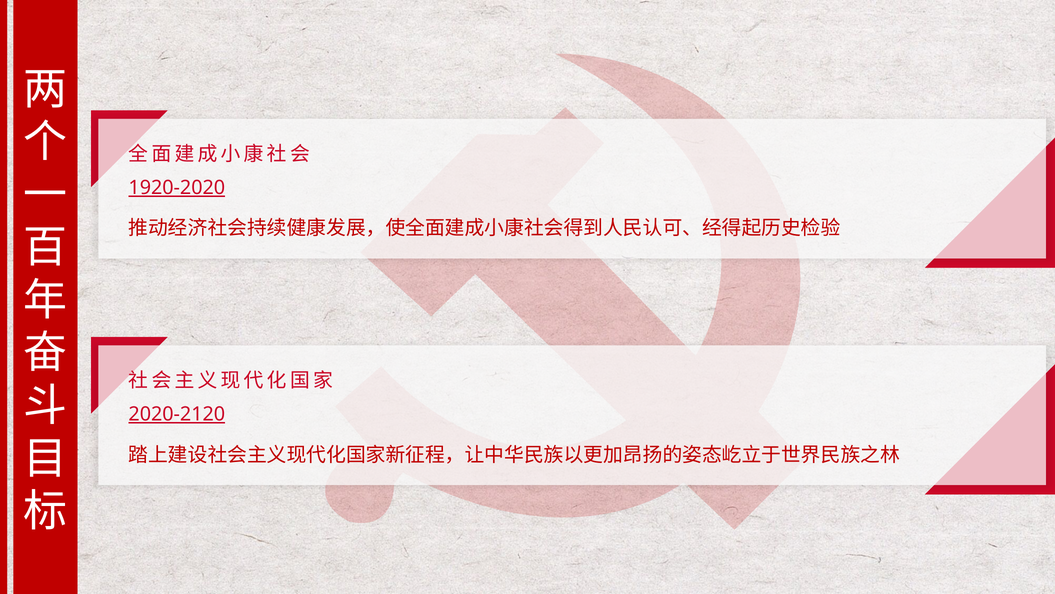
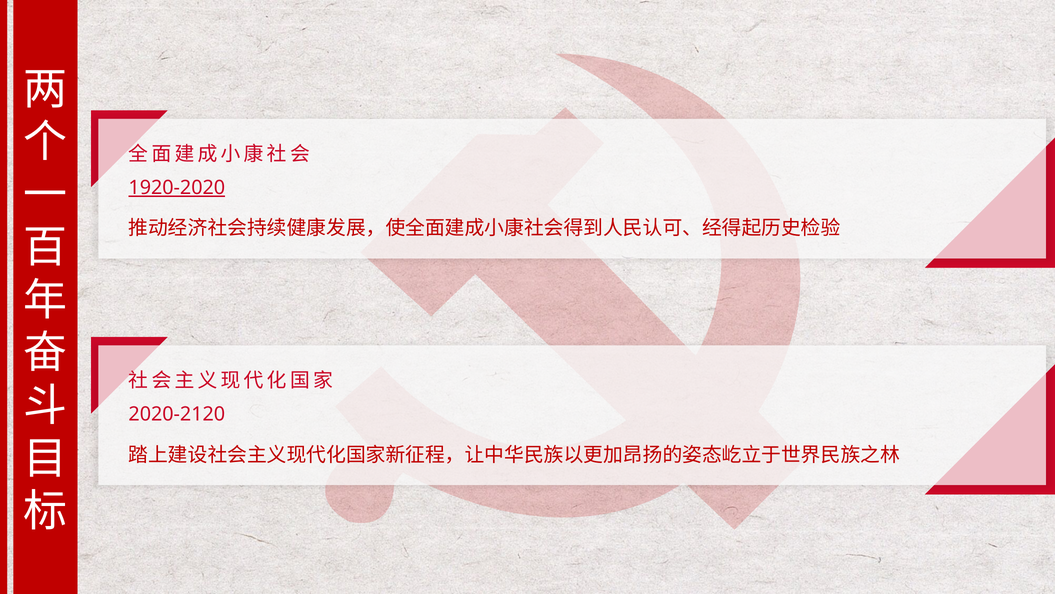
2020-2120 underline: present -> none
